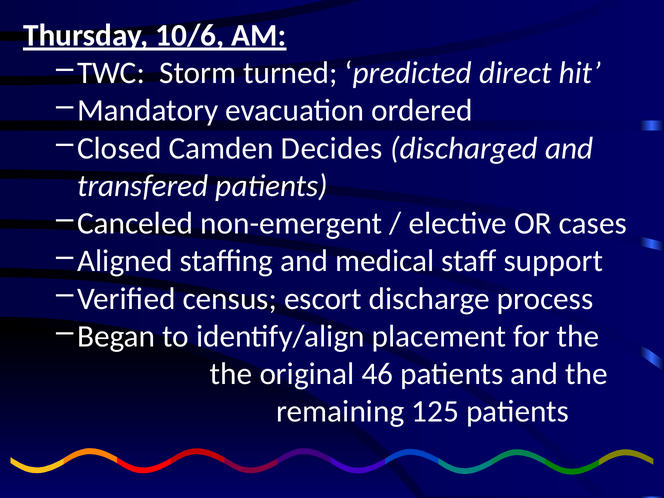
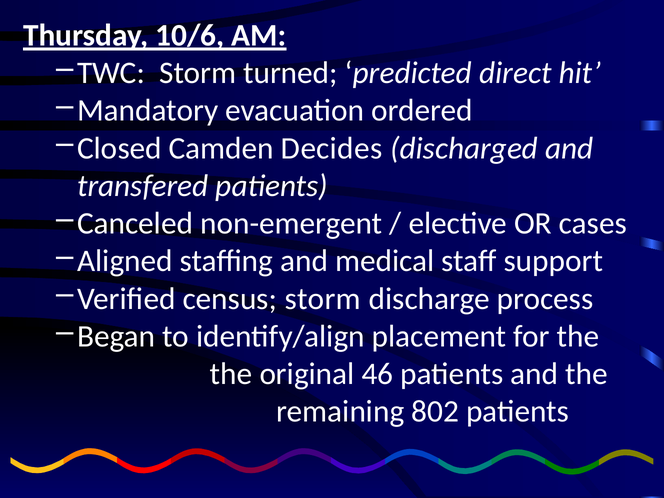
census escort: escort -> storm
125: 125 -> 802
